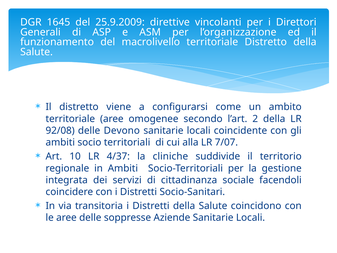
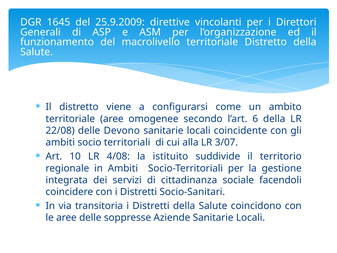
2: 2 -> 6
92/08: 92/08 -> 22/08
7/07: 7/07 -> 3/07
4/37: 4/37 -> 4/08
cliniche: cliniche -> istituito
